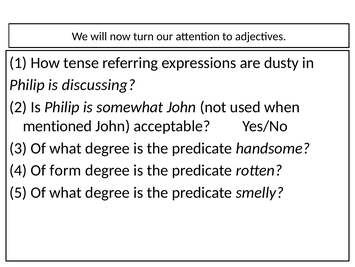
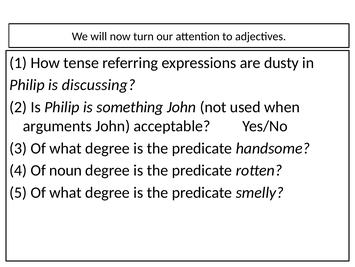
somewhat: somewhat -> something
mentioned: mentioned -> arguments
form: form -> noun
